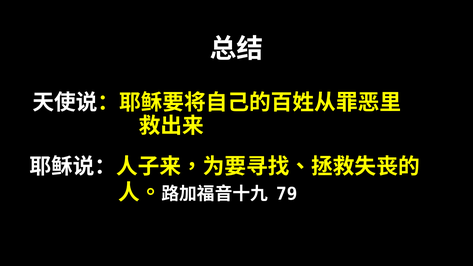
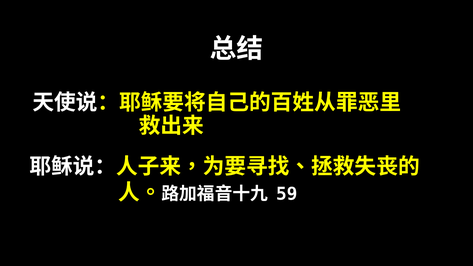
79: 79 -> 59
